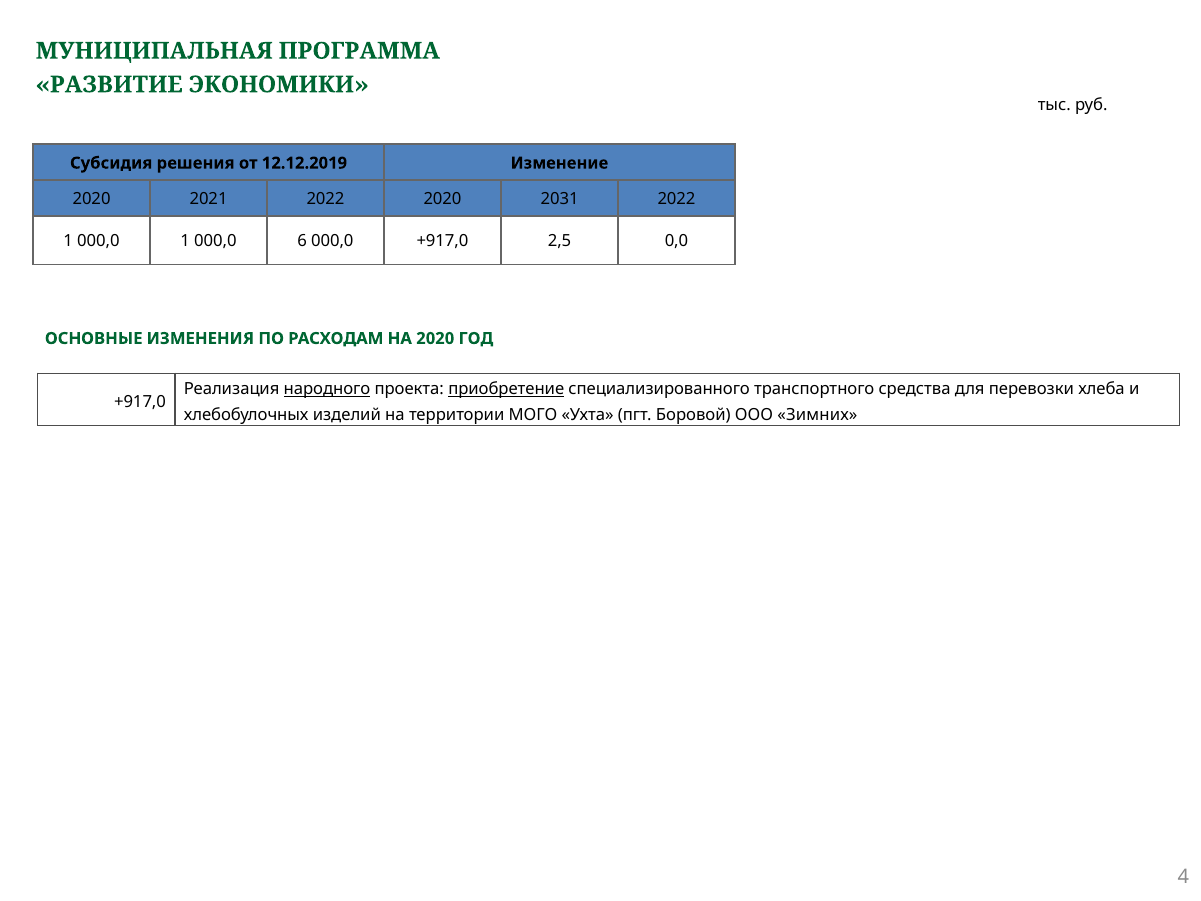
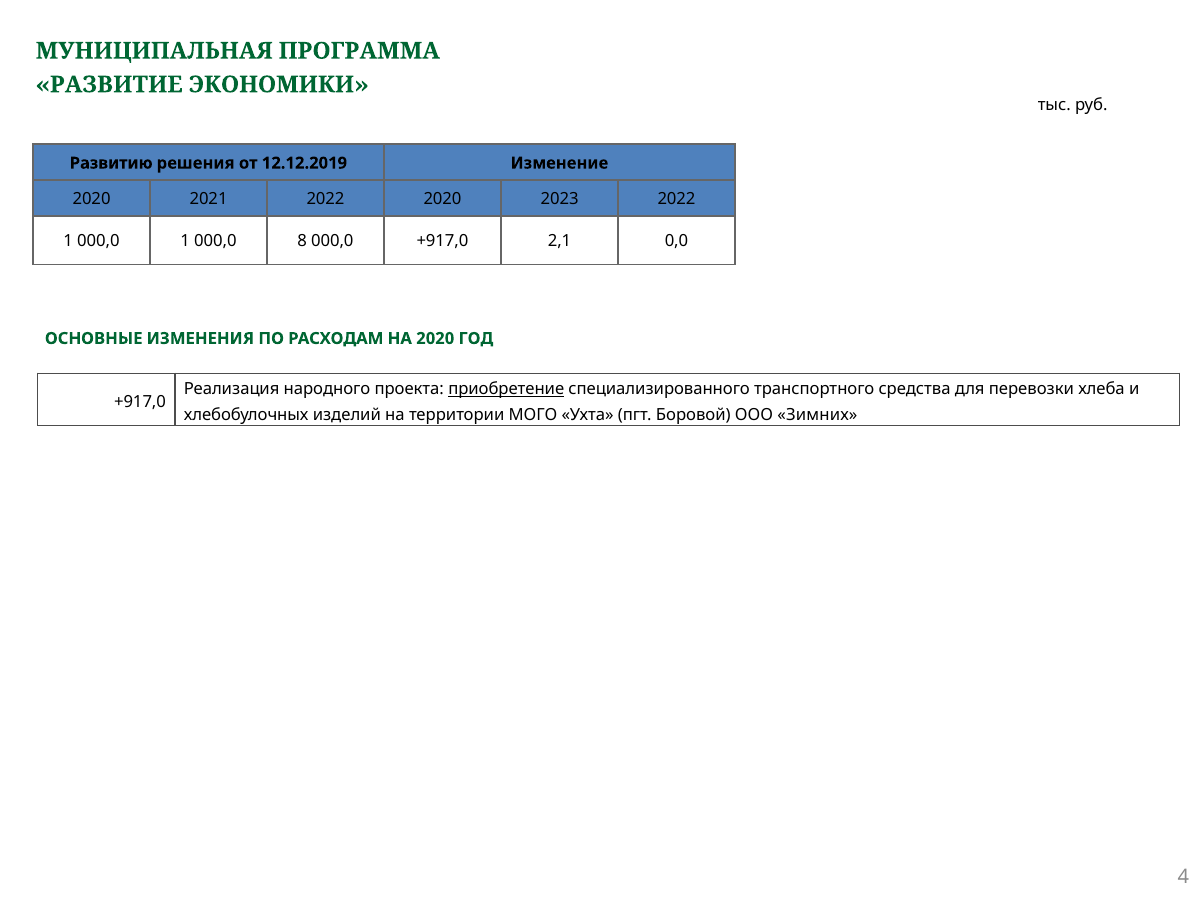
Субсидия: Субсидия -> Развитию
2031: 2031 -> 2023
6: 6 -> 8
2,5: 2,5 -> 2,1
народного underline: present -> none
